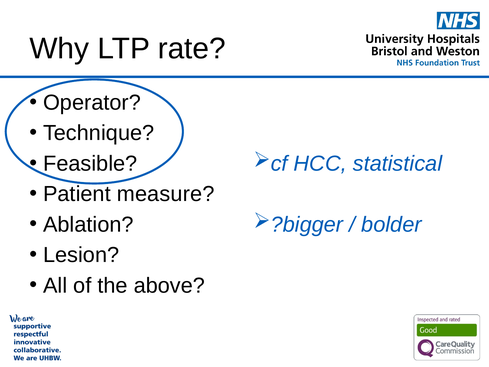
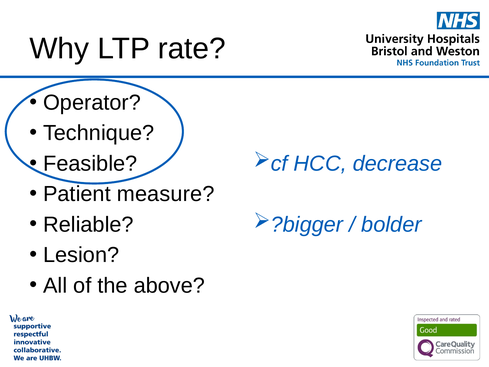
statistical: statistical -> decrease
Ablation: Ablation -> Reliable
